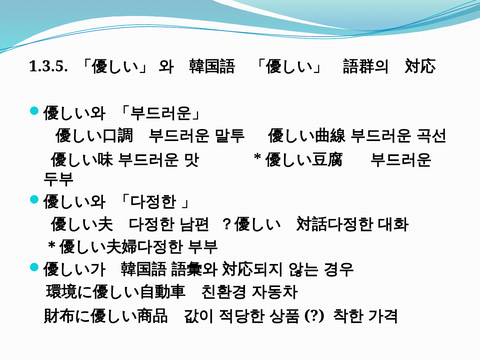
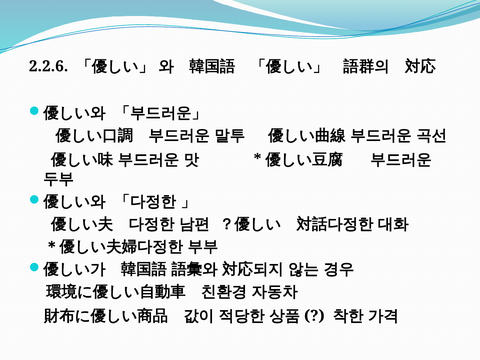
1.3.5: 1.3.5 -> 2.2.6
